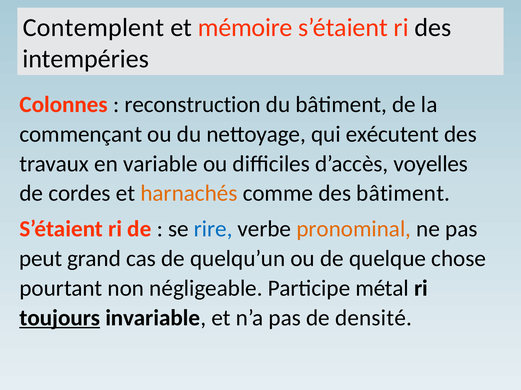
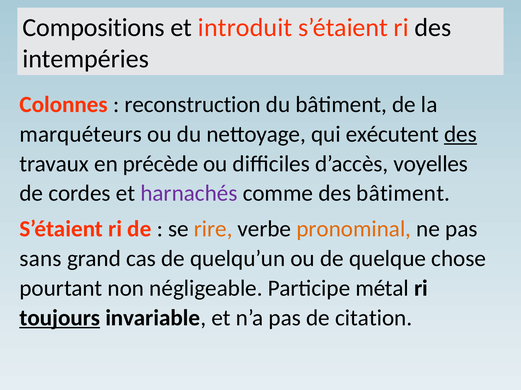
Contemplent: Contemplent -> Compositions
mémoire: mémoire -> introduit
commençant: commençant -> marquéteurs
des at (460, 134) underline: none -> present
variable: variable -> précède
harnachés colour: orange -> purple
rire colour: blue -> orange
peut: peut -> sans
densité: densité -> citation
